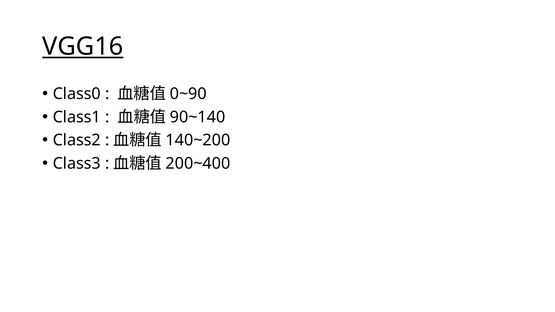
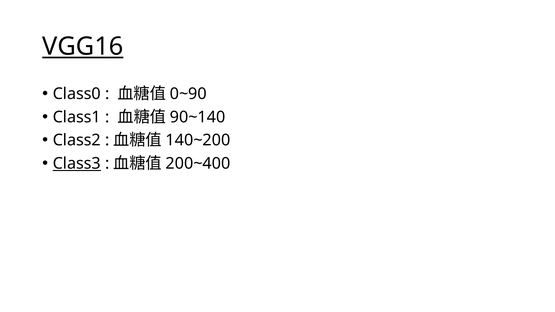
Class3 underline: none -> present
